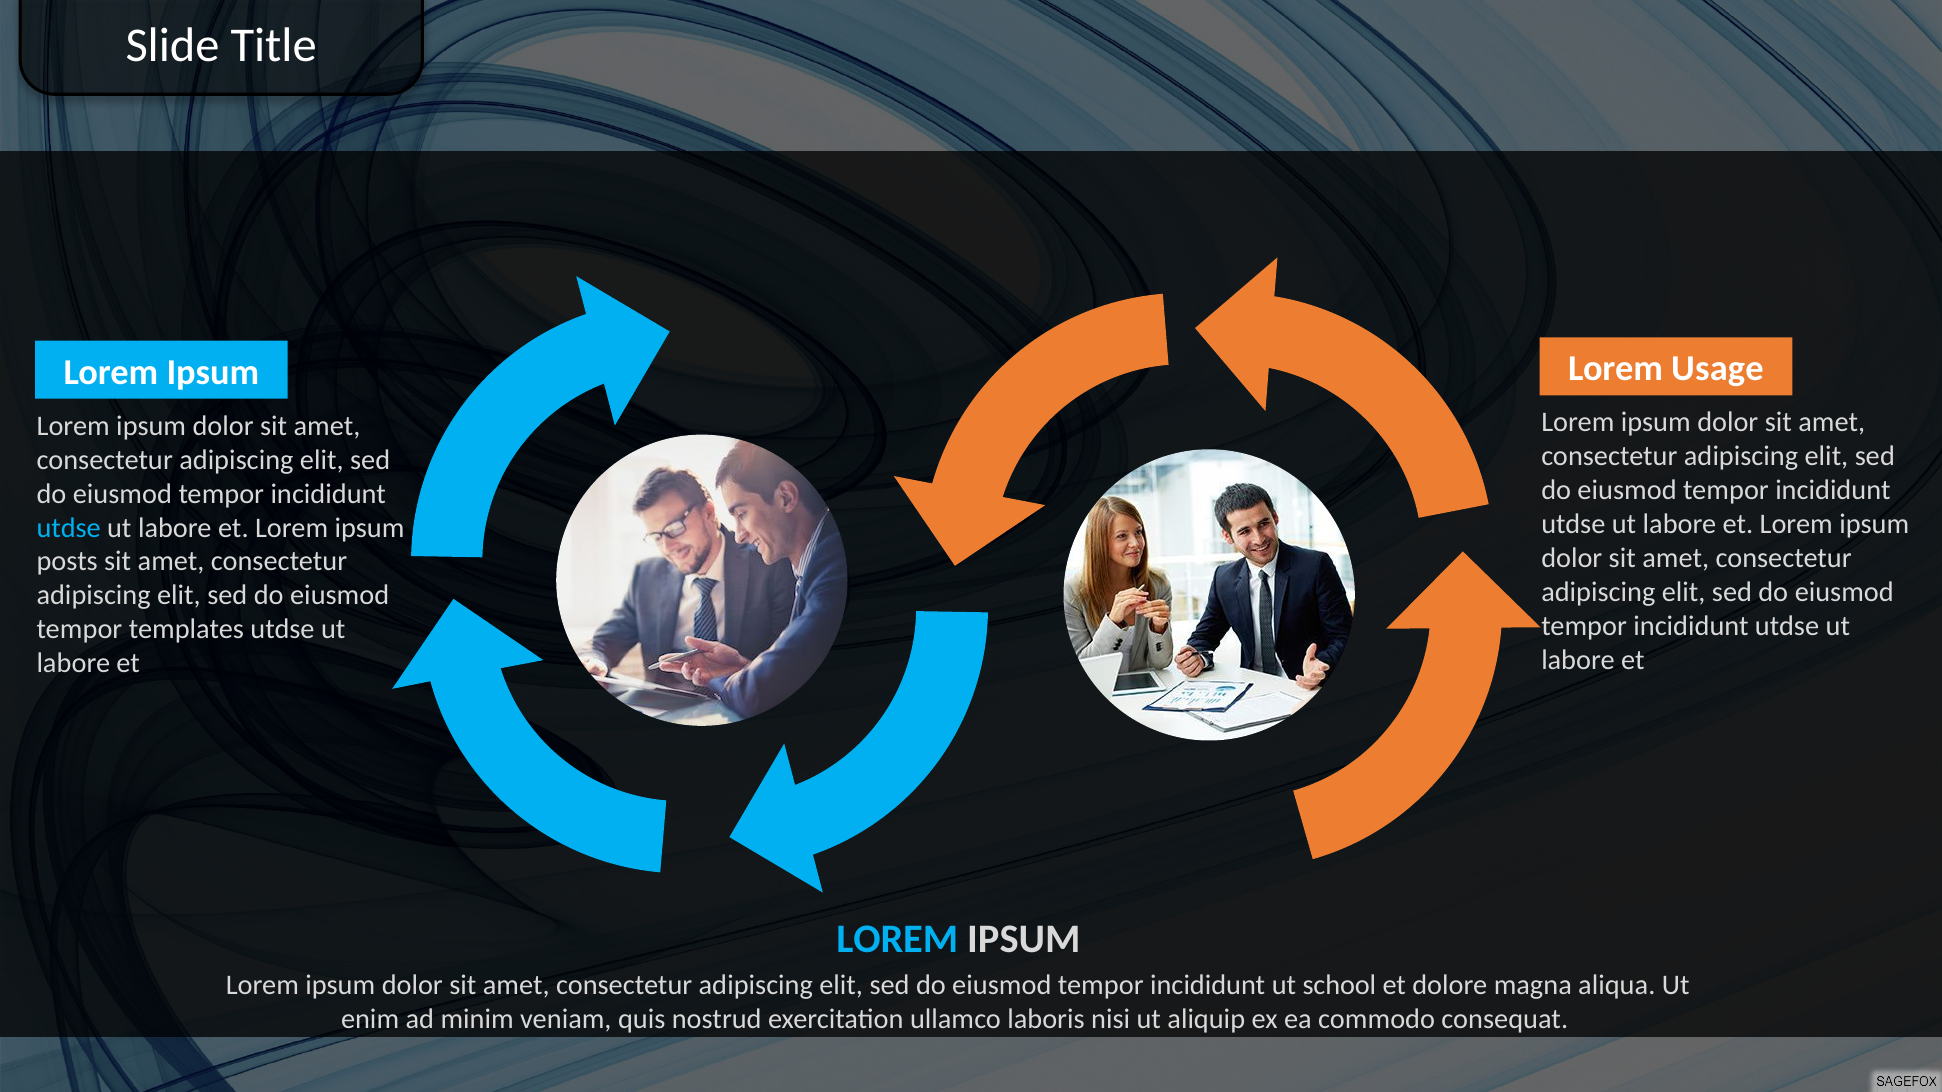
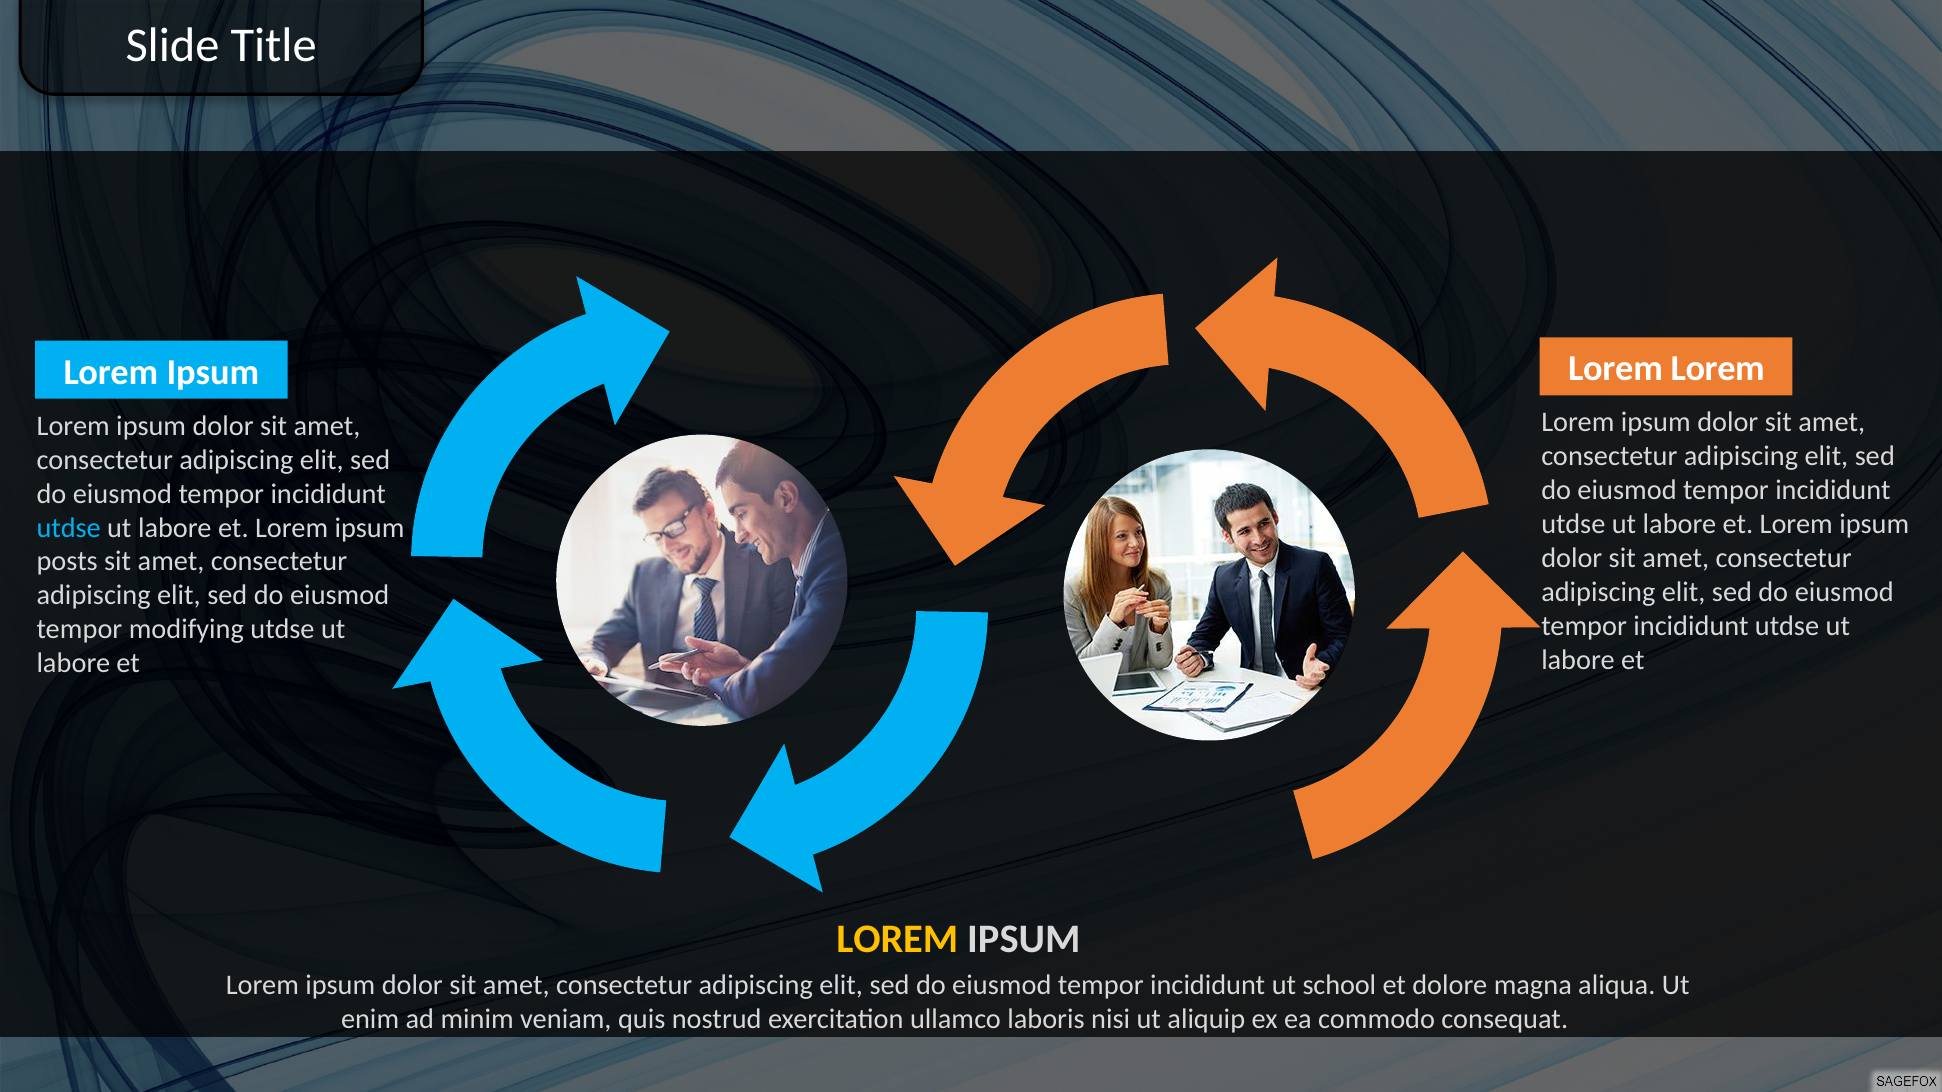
Lorem Usage: Usage -> Lorem
templates: templates -> modifying
LOREM at (897, 940) colour: light blue -> yellow
